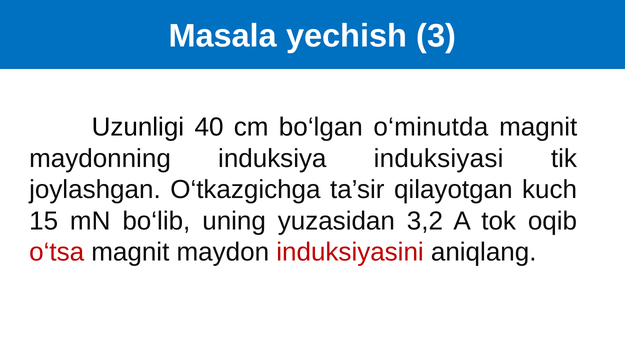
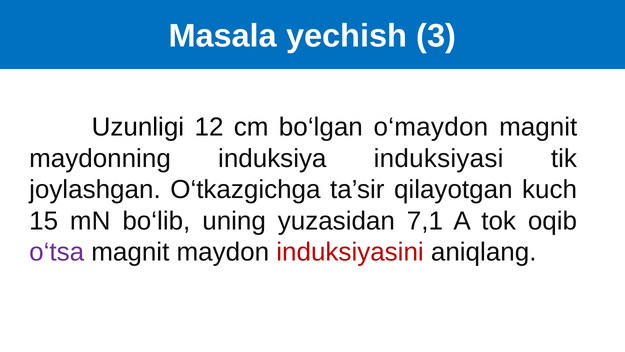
40: 40 -> 12
o‘minutda: o‘minutda -> o‘maydon
3,2: 3,2 -> 7,1
o‘tsa colour: red -> purple
